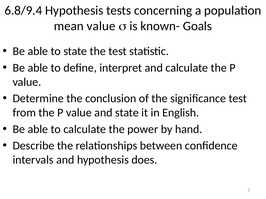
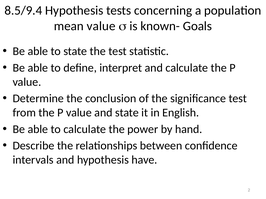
6.8/9.4: 6.8/9.4 -> 8.5/9.4
does: does -> have
